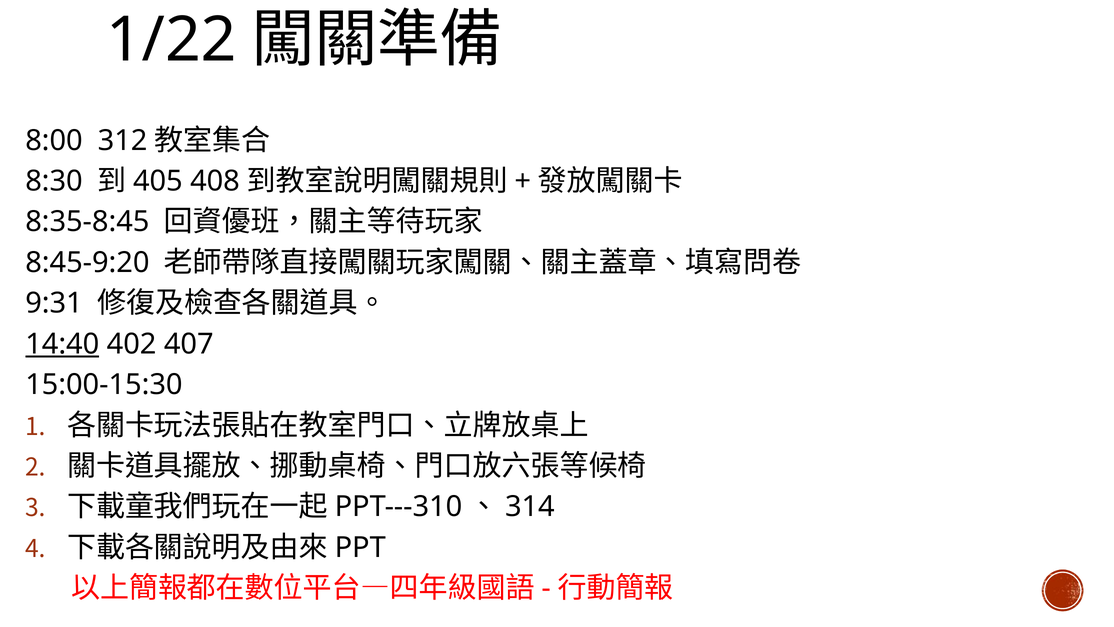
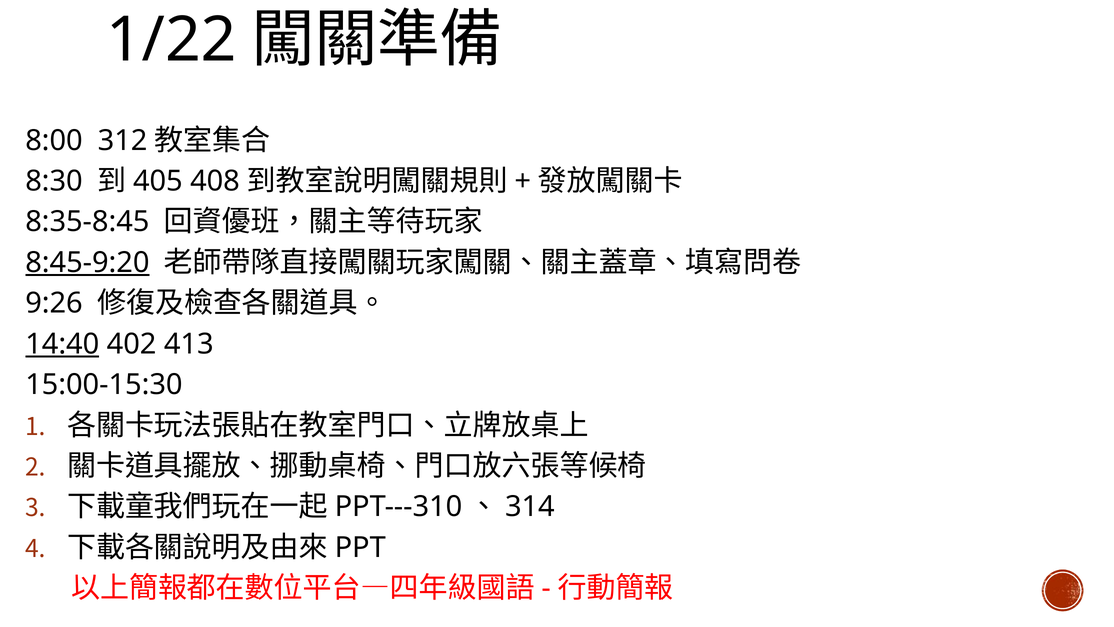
8:45-9:20 underline: none -> present
9:31: 9:31 -> 9:26
407: 407 -> 413
